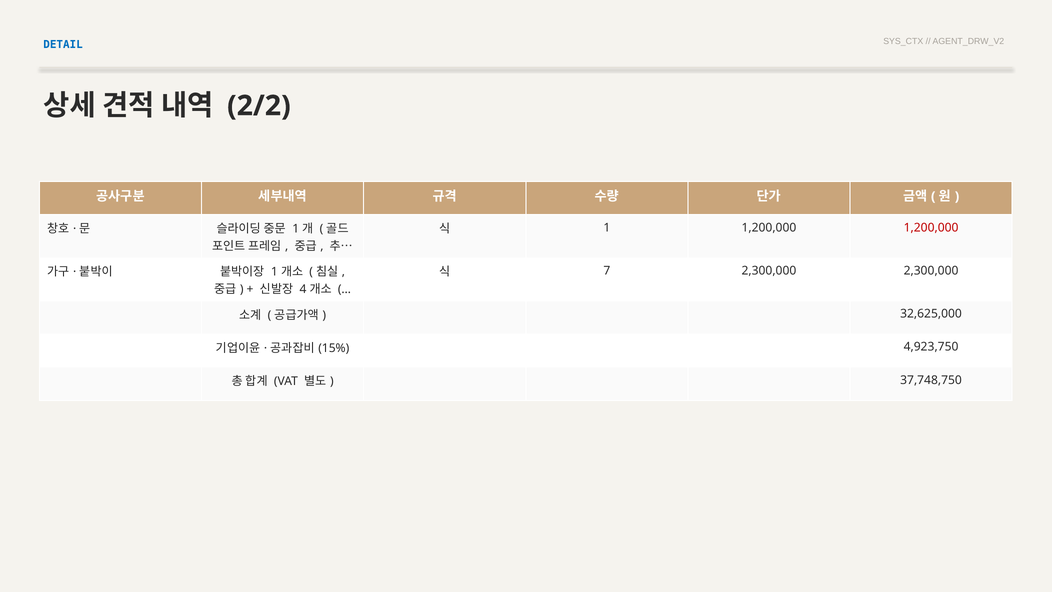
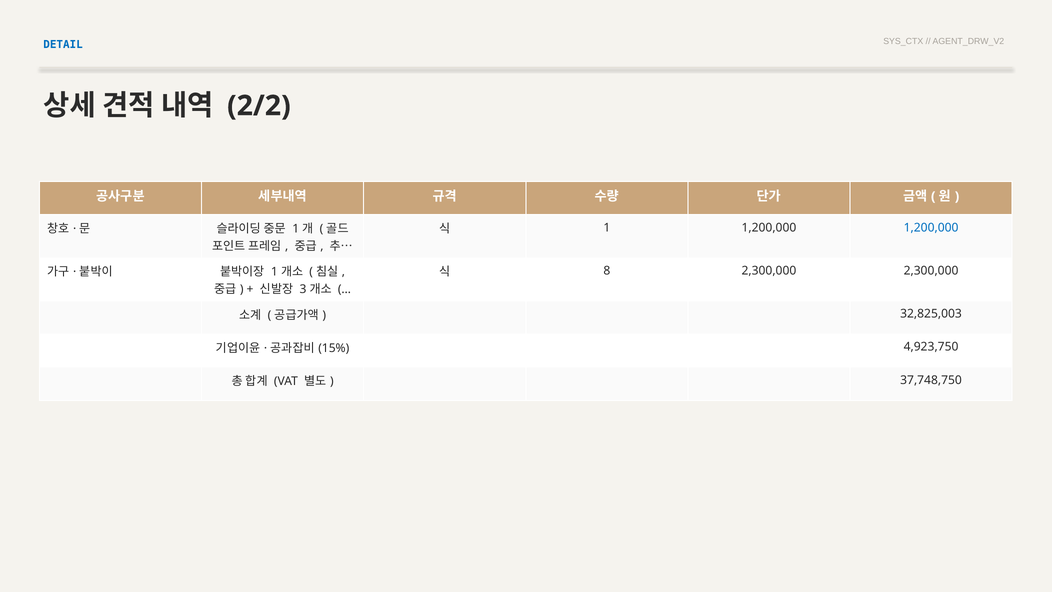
1,200,000 at (931, 227) colour: red -> blue
7: 7 -> 8
4: 4 -> 3
32,625,000: 32,625,000 -> 32,825,003
